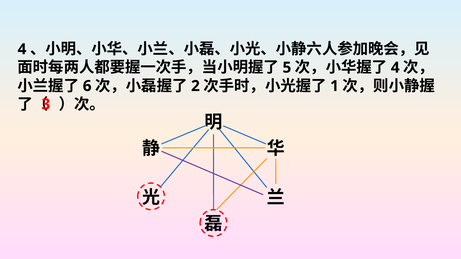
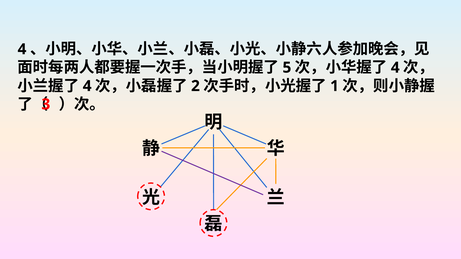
6 at (87, 86): 6 -> 4
